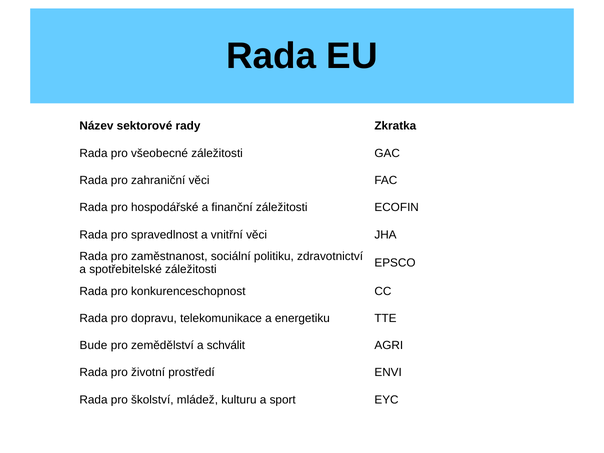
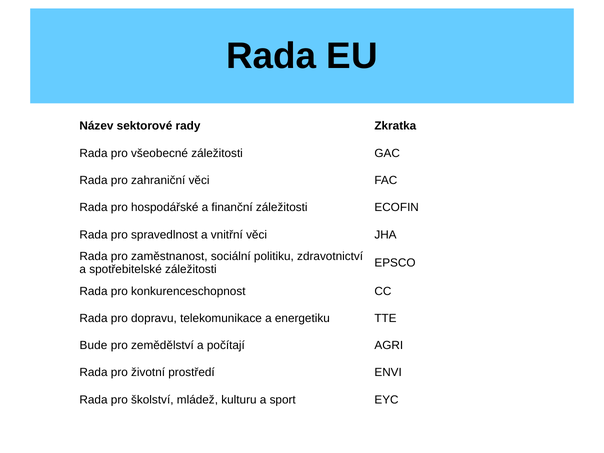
schválit: schválit -> počítají
